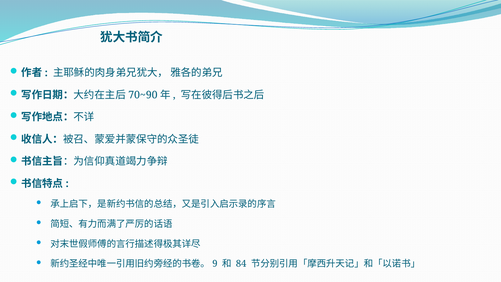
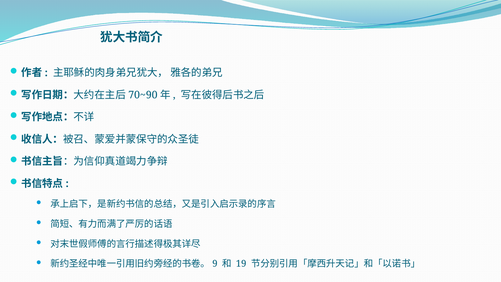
84: 84 -> 19
